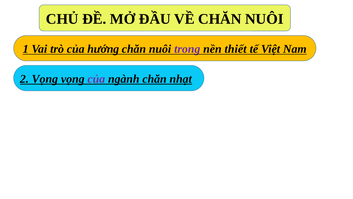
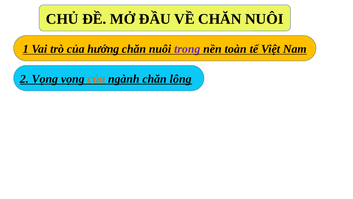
thiết: thiết -> toàn
của at (96, 79) colour: purple -> orange
nhạt: nhạt -> lông
